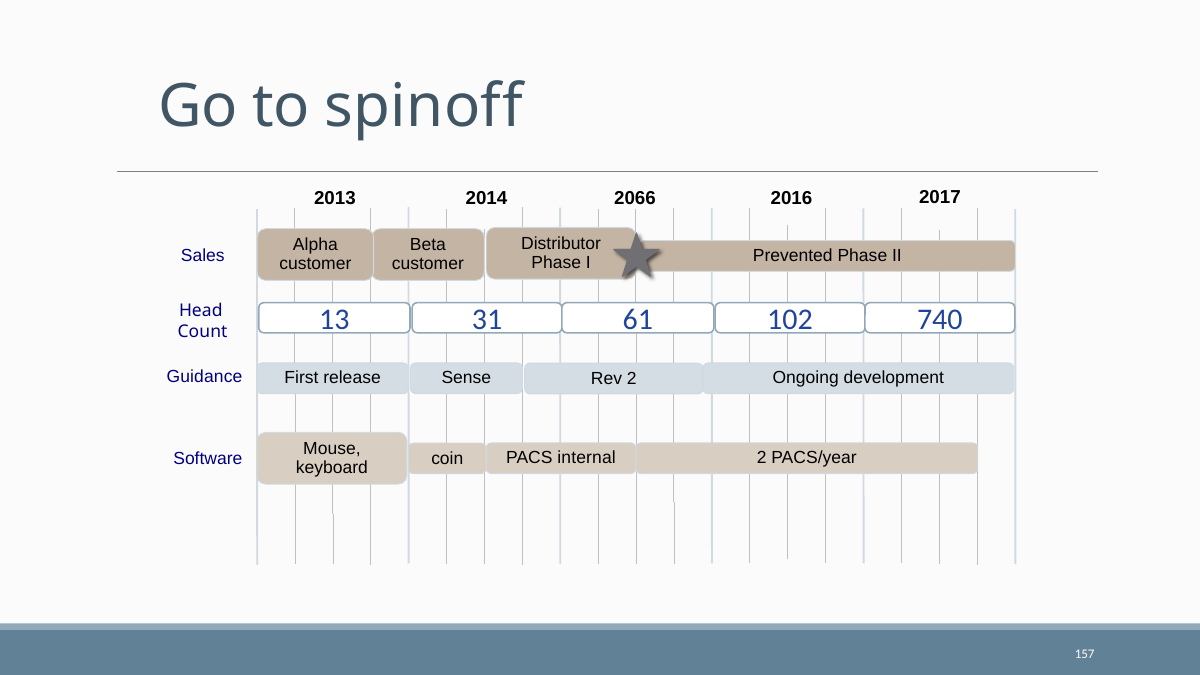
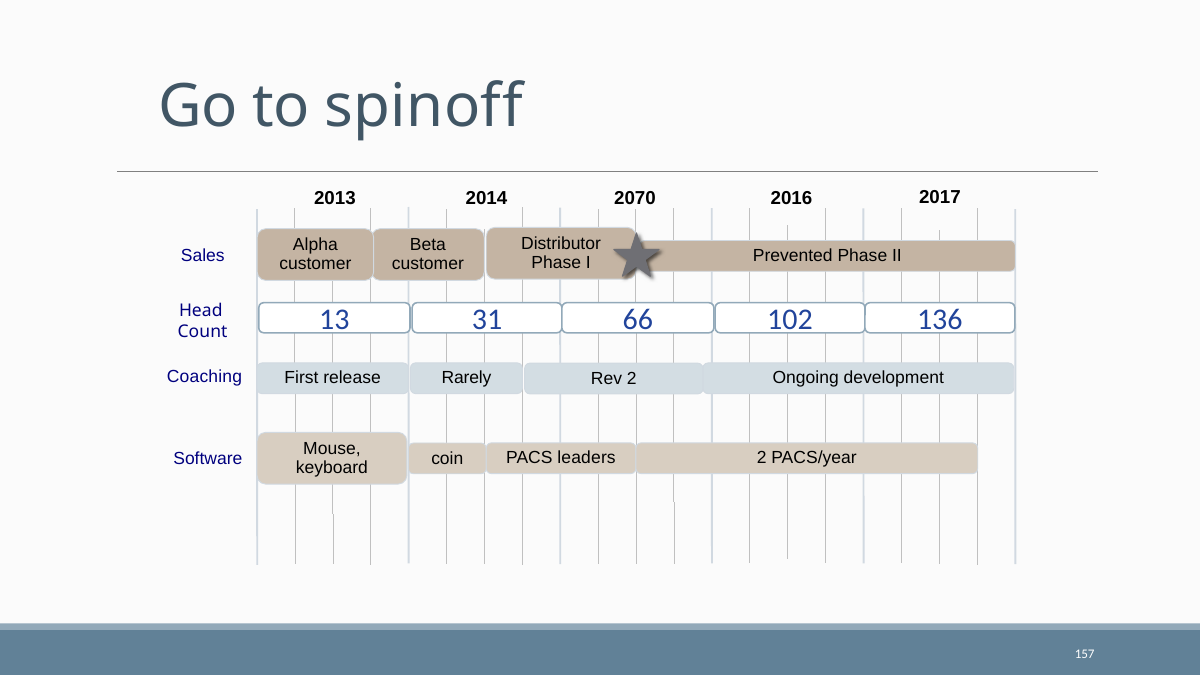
2066: 2066 -> 2070
61: 61 -> 66
740: 740 -> 136
Guidance: Guidance -> Coaching
Sense: Sense -> Rarely
internal: internal -> leaders
